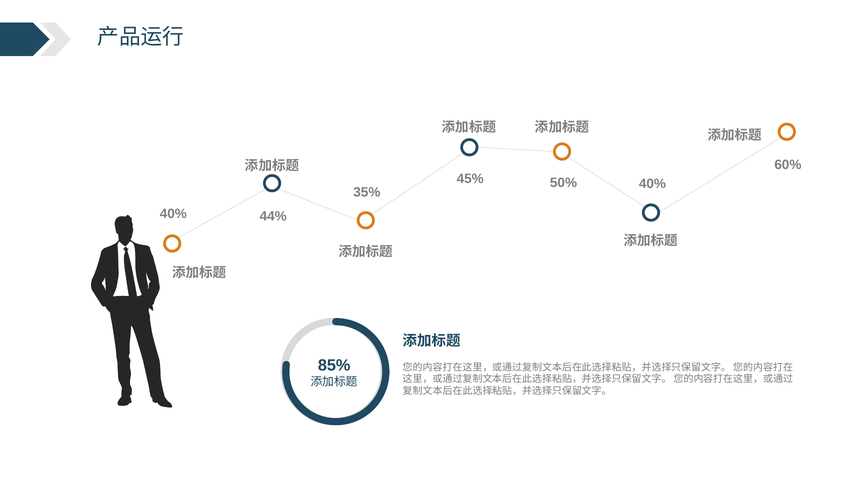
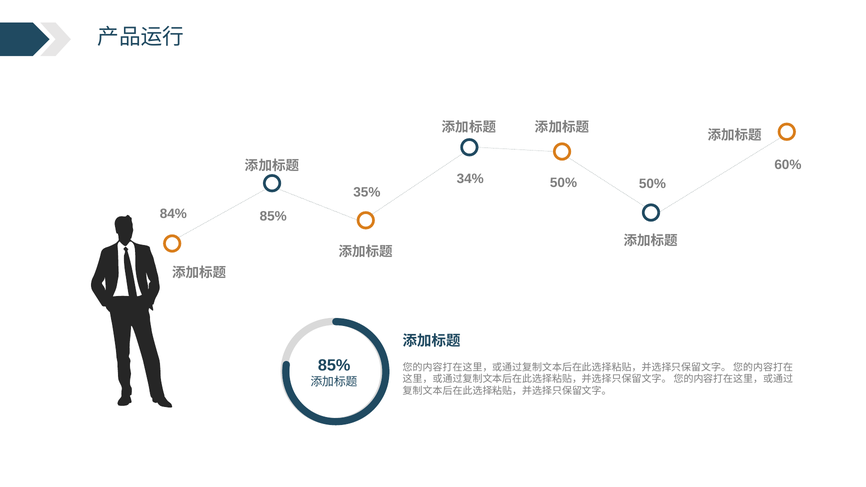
45%: 45% -> 34%
50% 40%: 40% -> 50%
40% at (173, 214): 40% -> 84%
44% at (273, 216): 44% -> 85%
